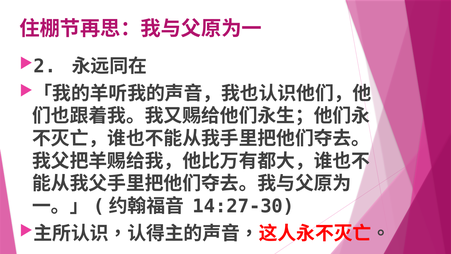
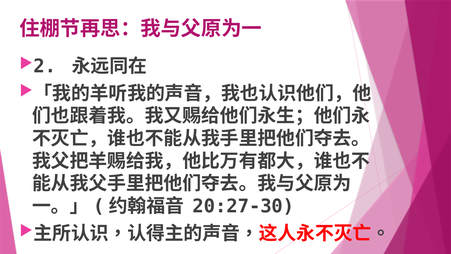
14:27-30: 14:27-30 -> 20:27-30
